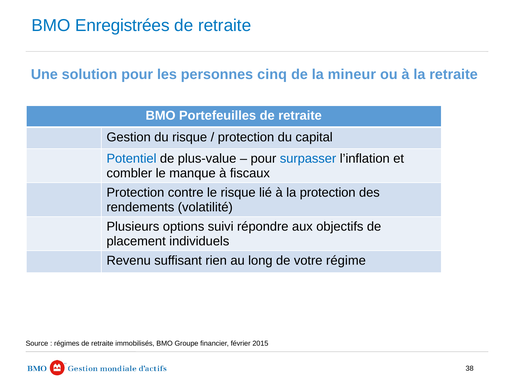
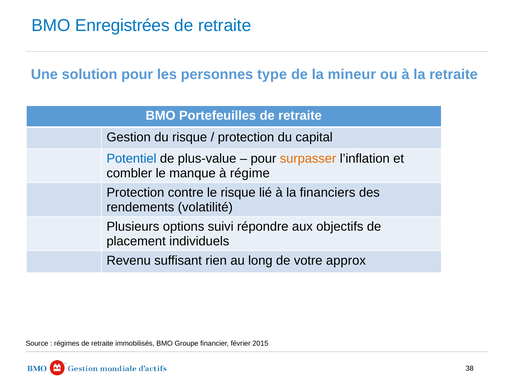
cinq: cinq -> type
surpasser colour: blue -> orange
fiscaux: fiscaux -> régime
la protection: protection -> financiers
régime: régime -> approx
